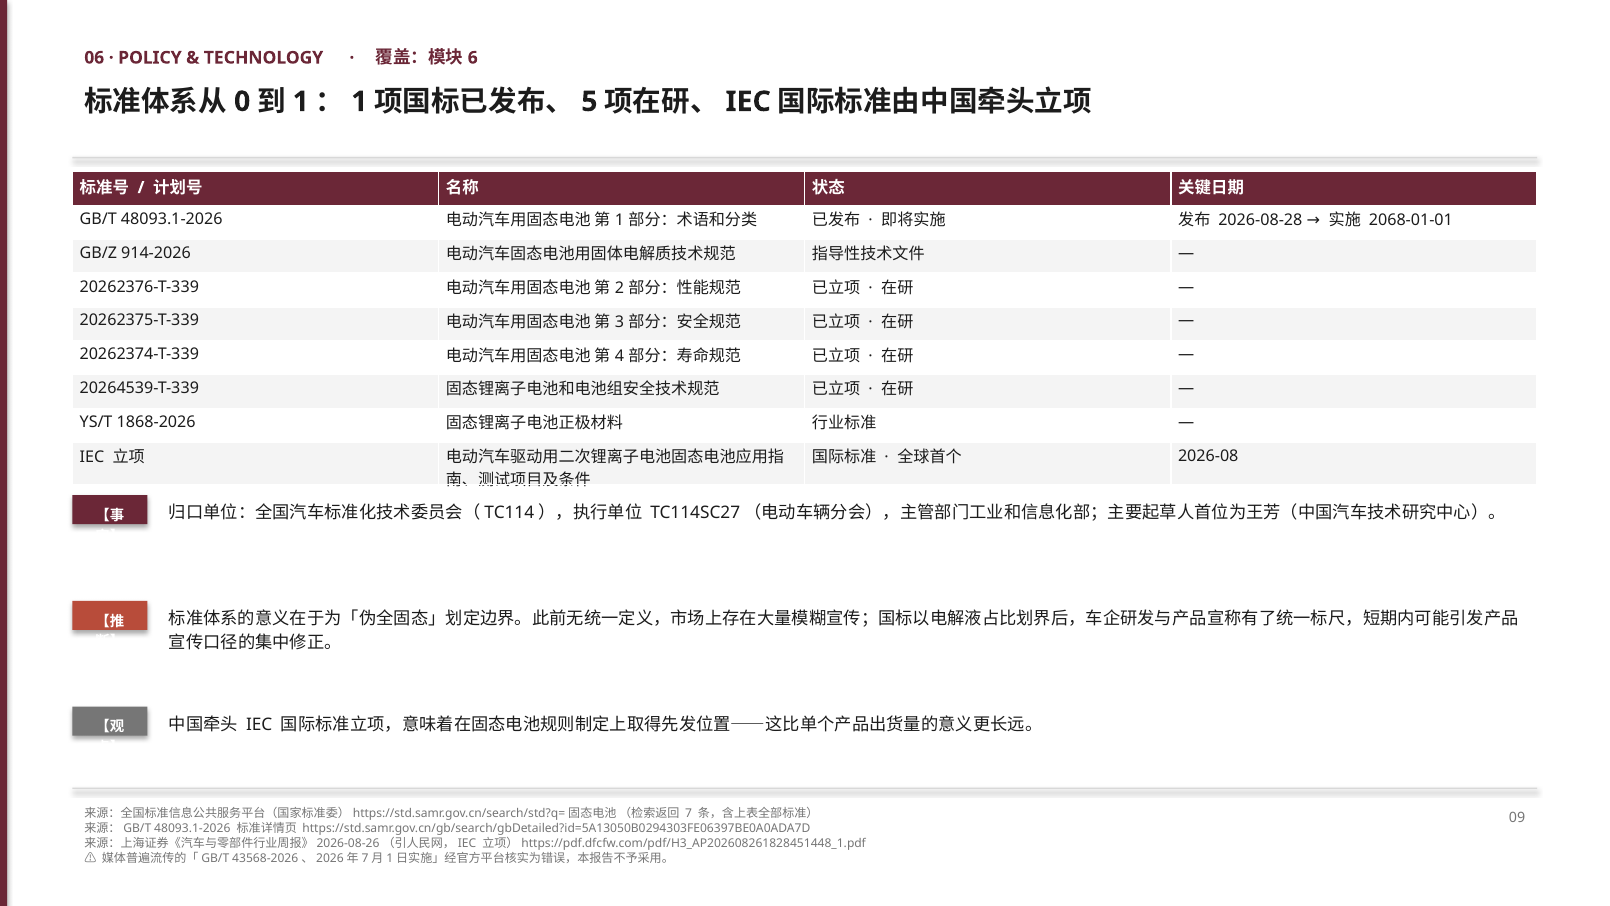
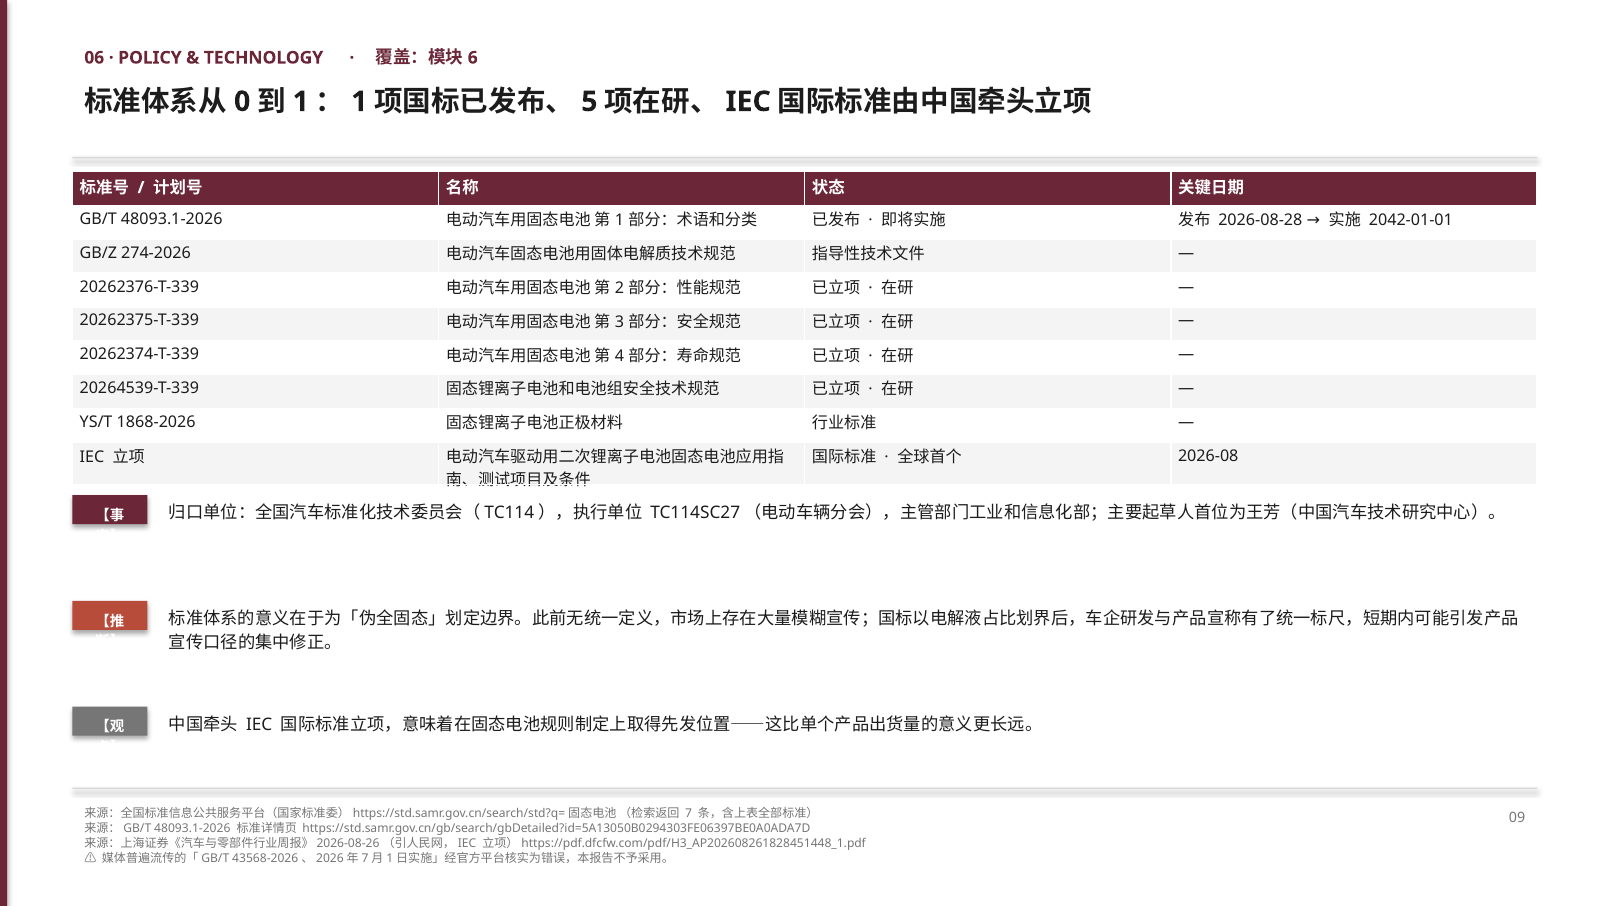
2068-01-01: 2068-01-01 -> 2042-01-01
914-2026: 914-2026 -> 274-2026
